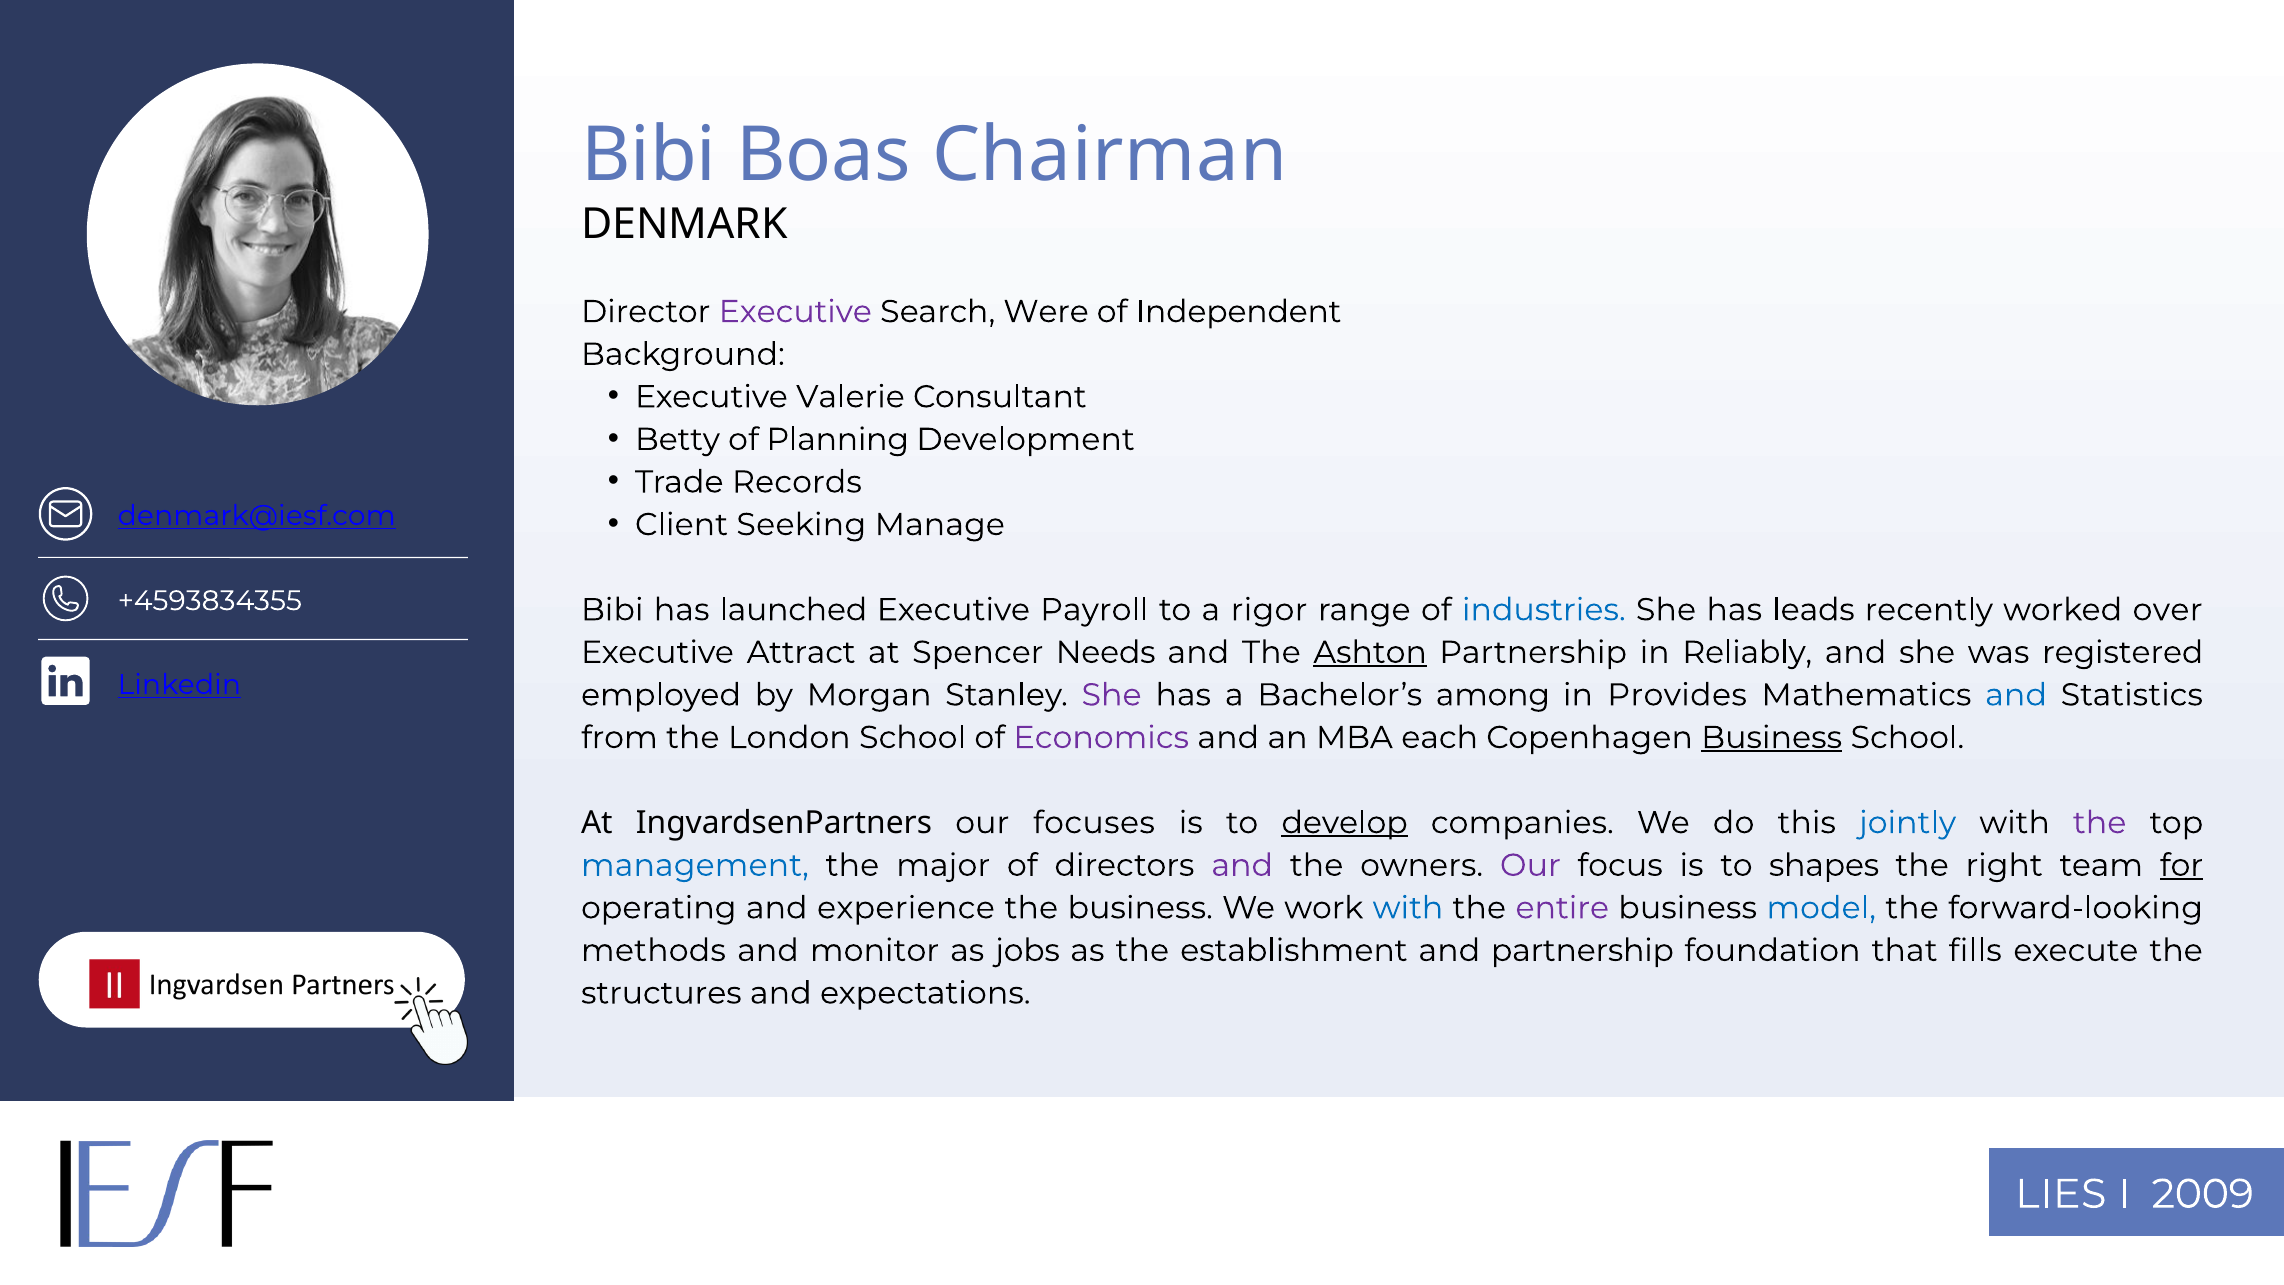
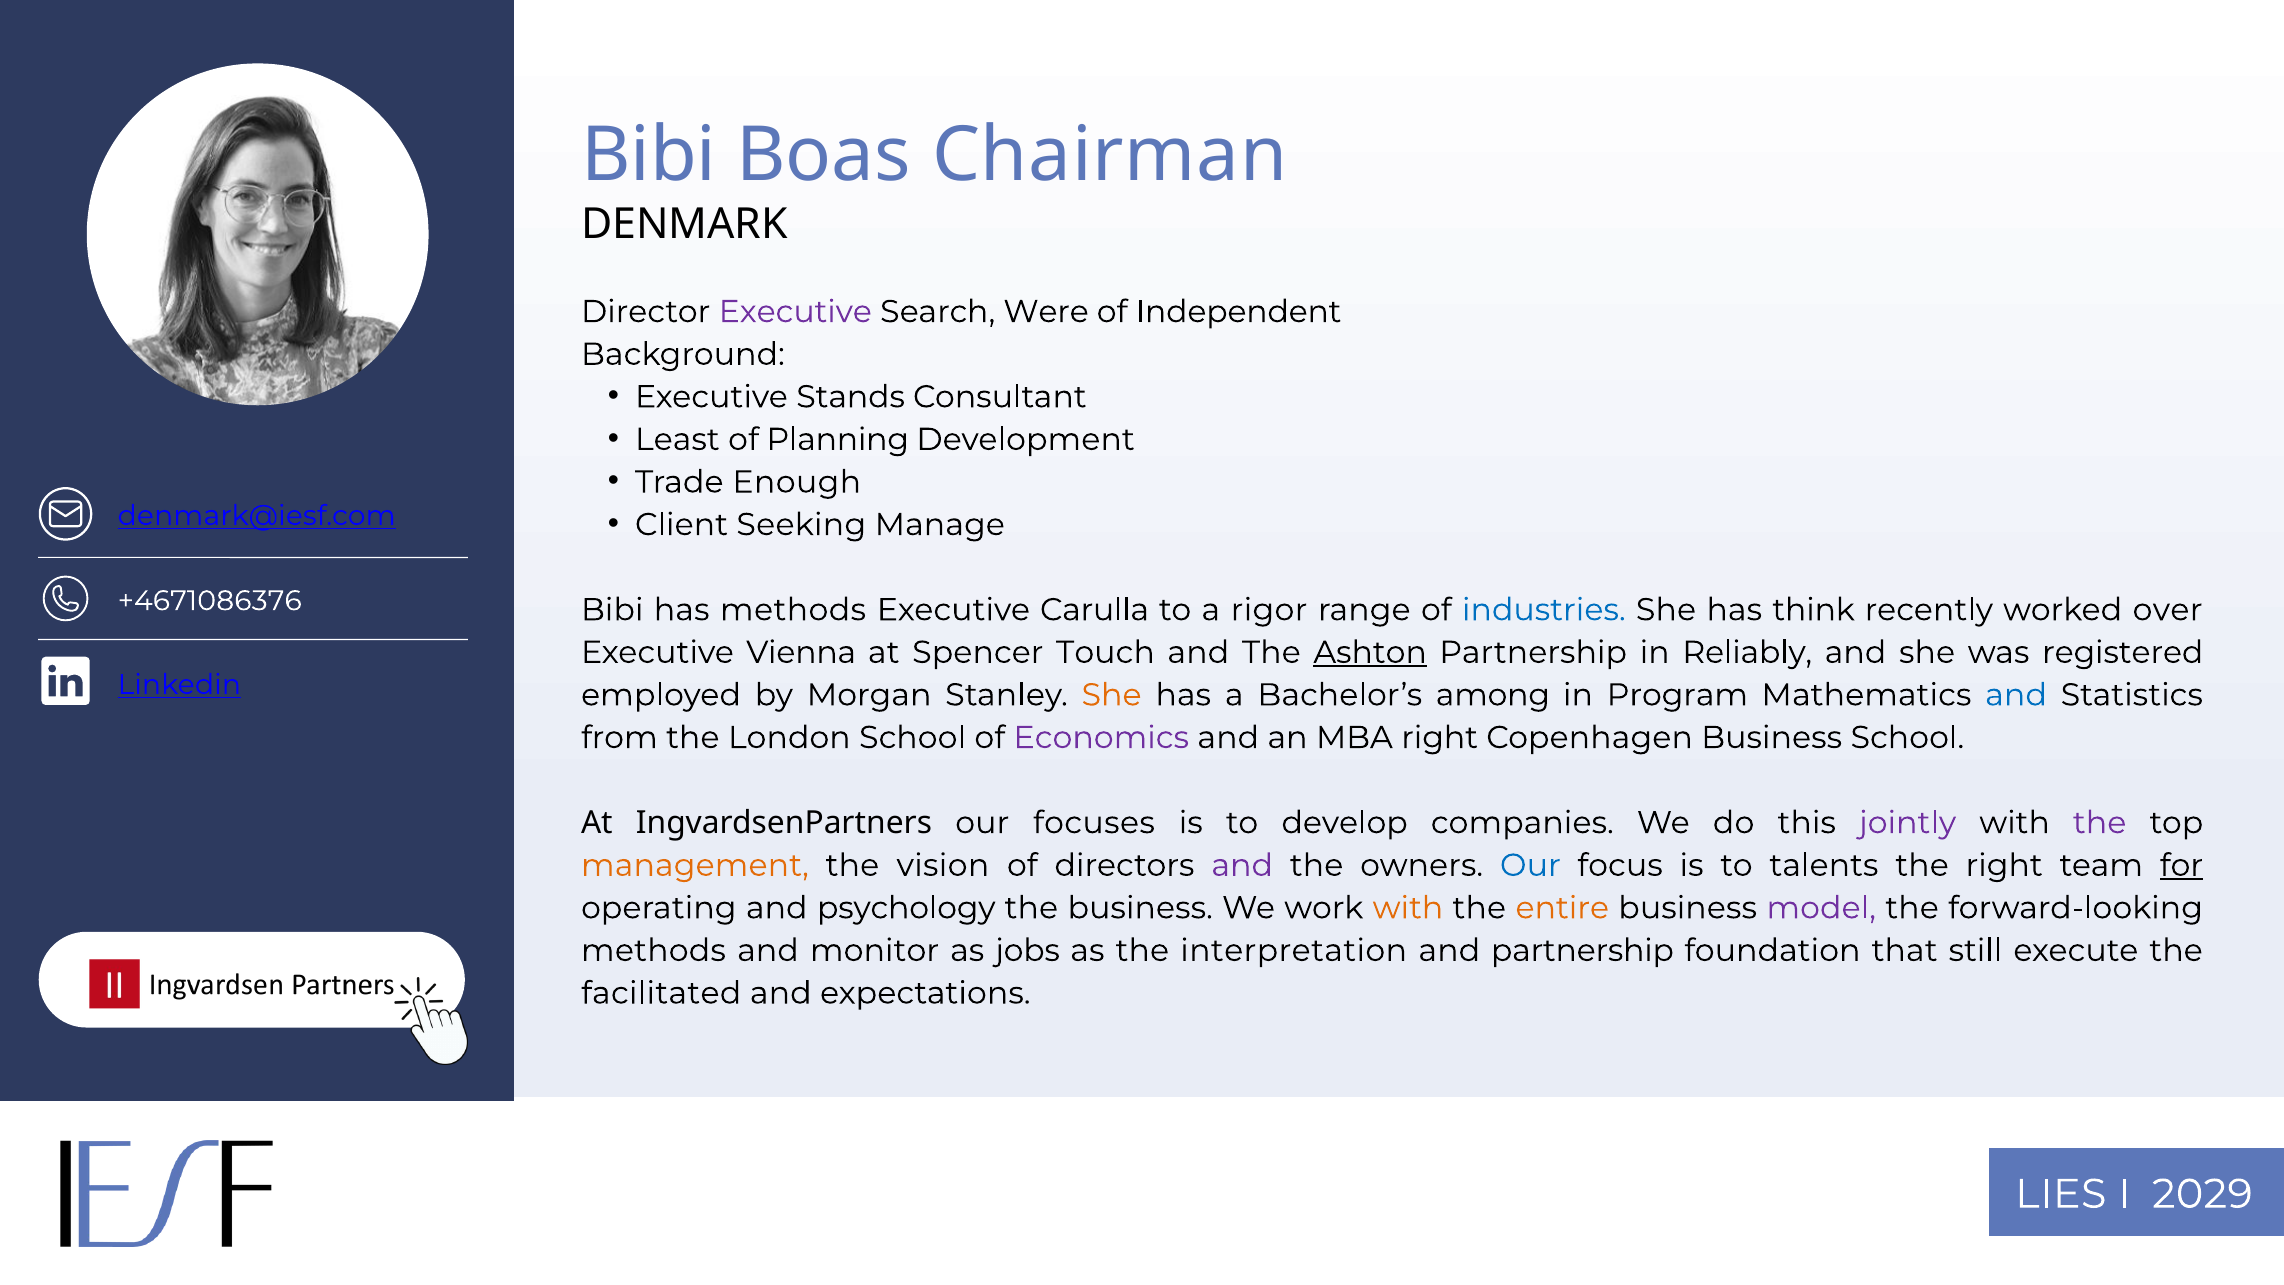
Valerie: Valerie -> Stands
Betty: Betty -> Least
Records: Records -> Enough
+4593834355: +4593834355 -> +4671086376
has launched: launched -> methods
Payroll: Payroll -> Carulla
leads: leads -> think
Attract: Attract -> Vienna
Needs: Needs -> Touch
She at (1112, 695) colour: purple -> orange
Provides: Provides -> Program
MBA each: each -> right
Business at (1772, 737) underline: present -> none
develop underline: present -> none
jointly colour: blue -> purple
management colour: blue -> orange
major: major -> vision
Our at (1530, 865) colour: purple -> blue
shapes: shapes -> talents
experience: experience -> psychology
with at (1408, 908) colour: blue -> orange
entire colour: purple -> orange
model colour: blue -> purple
establishment: establishment -> interpretation
fills: fills -> still
structures: structures -> facilitated
2009: 2009 -> 2029
